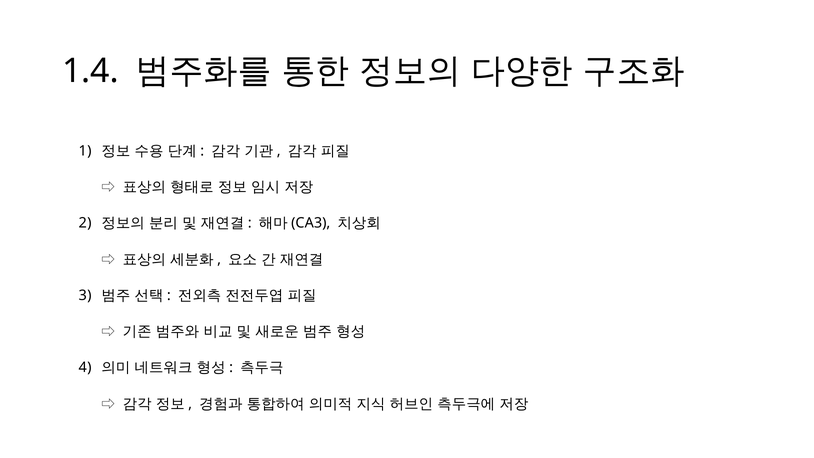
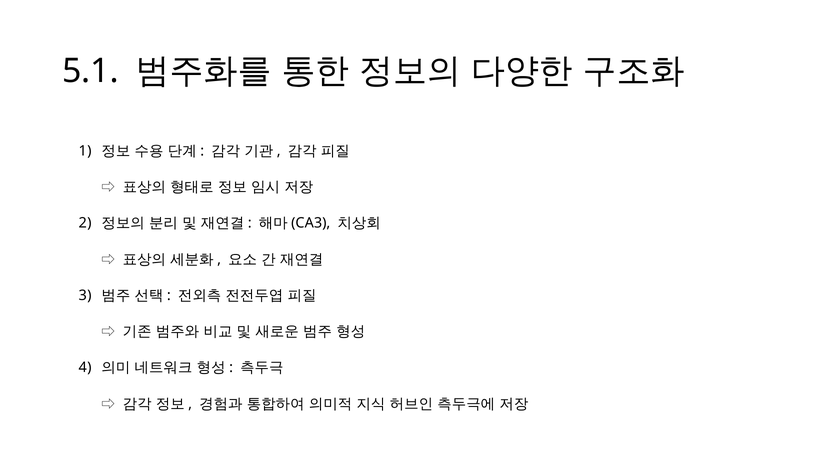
1.4: 1.4 -> 5.1
